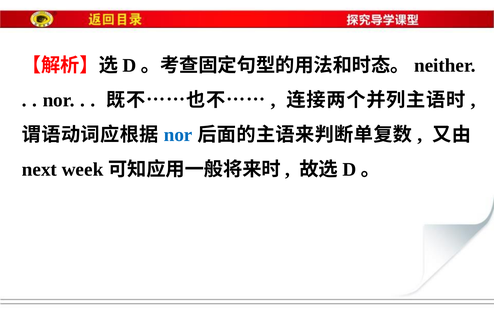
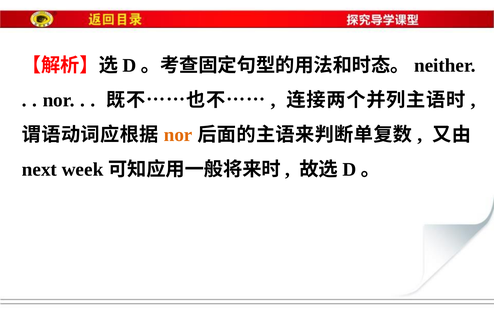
nor at (178, 135) colour: blue -> orange
